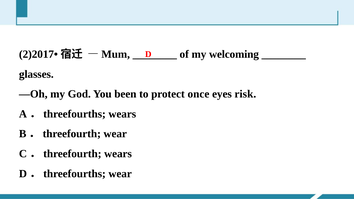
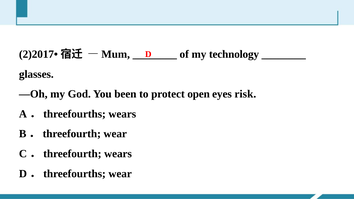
welcoming: welcoming -> technology
once: once -> open
